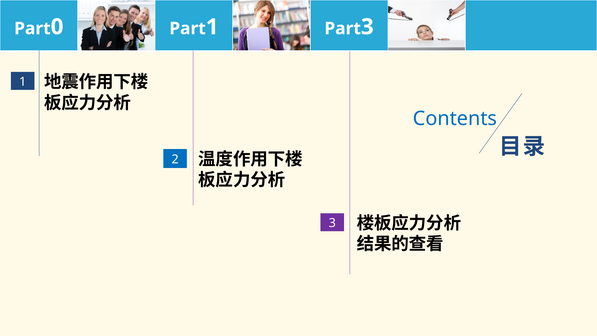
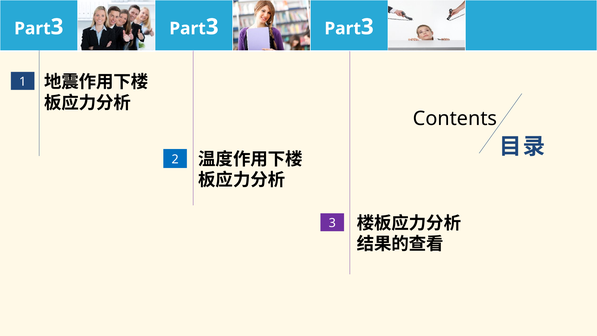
0 at (57, 27): 0 -> 3
1 at (212, 27): 1 -> 3
Contents colour: blue -> black
